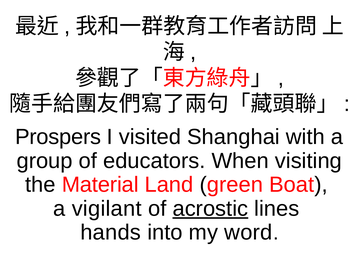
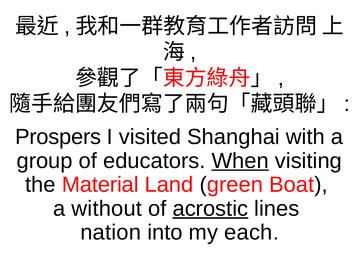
When underline: none -> present
vigilant: vigilant -> without
hands: hands -> nation
word: word -> each
